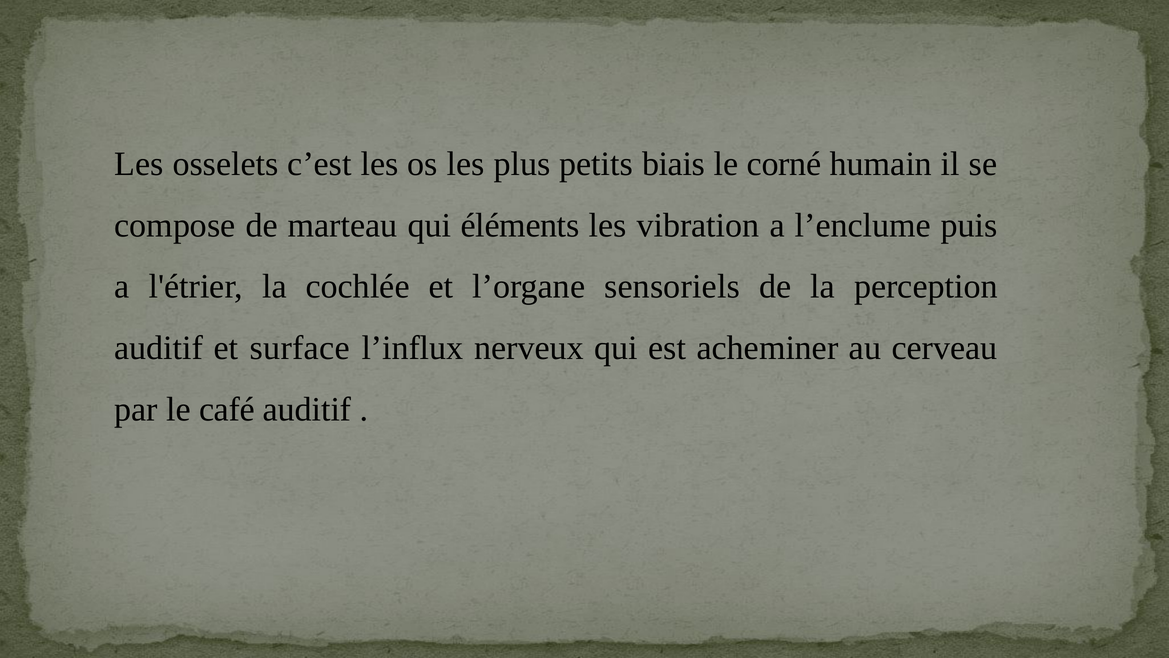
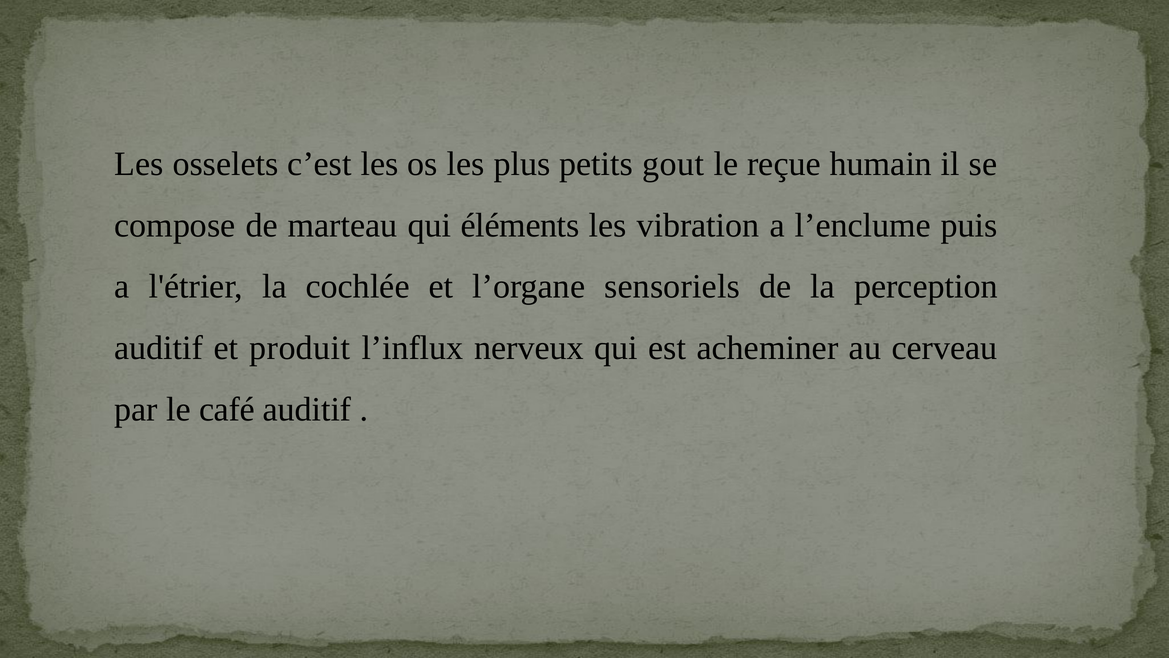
biais: biais -> gout
corné: corné -> reçue
surface: surface -> produit
